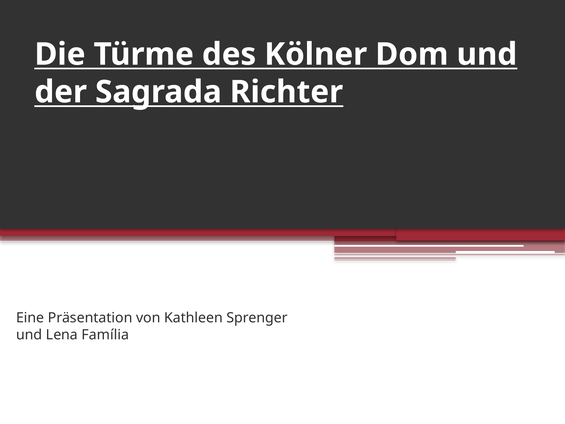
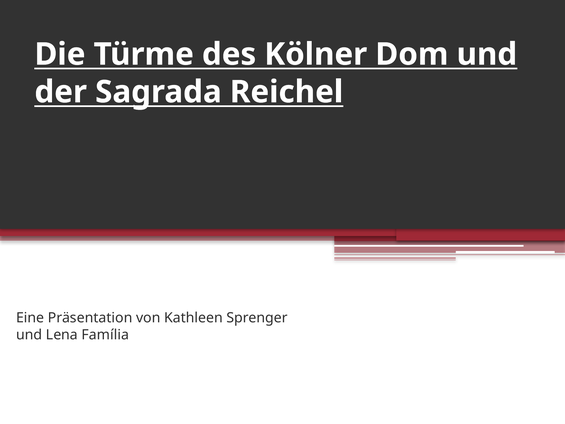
Richter: Richter -> Reichel
